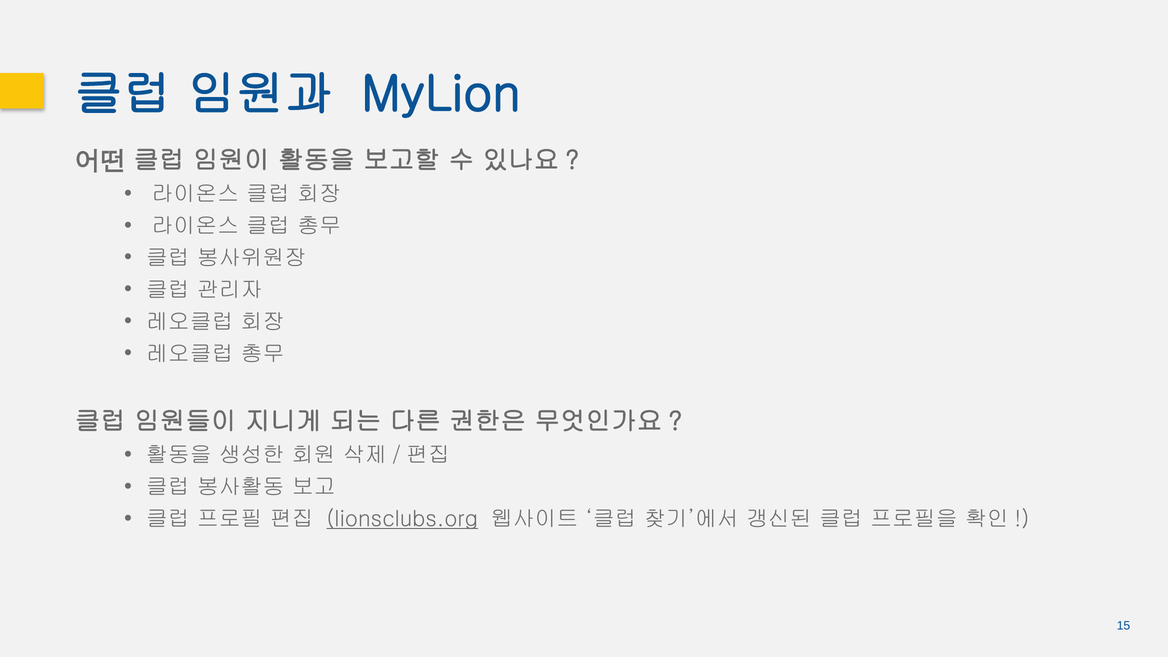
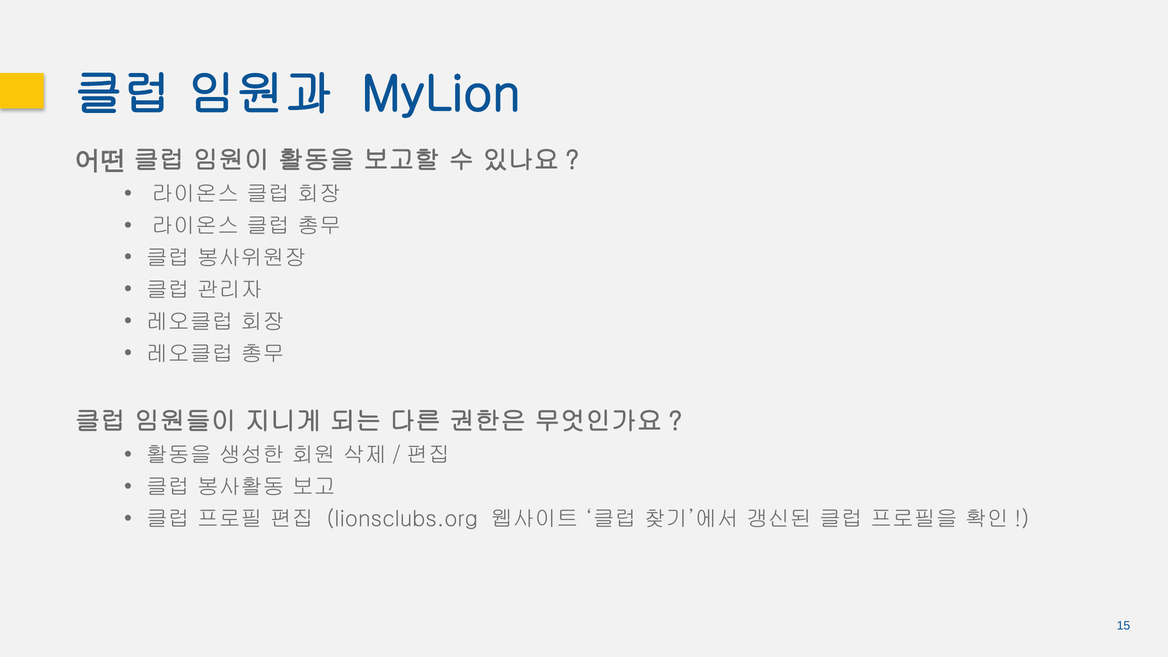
lionsclubs.org underline: present -> none
